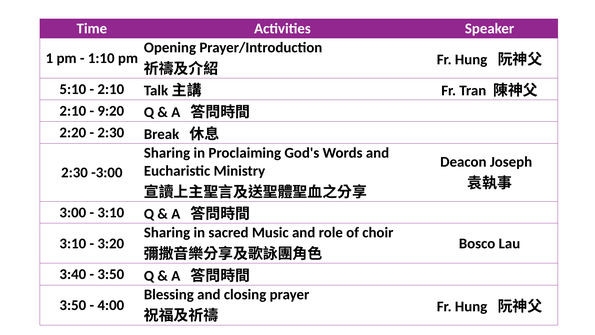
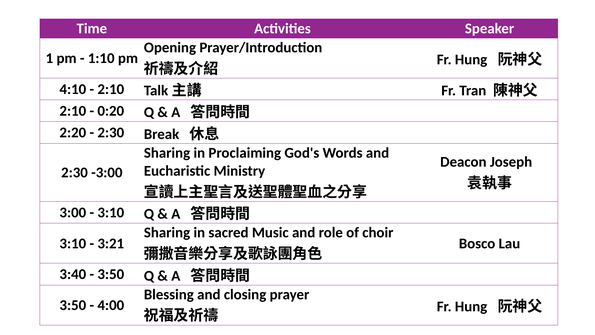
5:10: 5:10 -> 4:10
9:20: 9:20 -> 0:20
3:20: 3:20 -> 3:21
